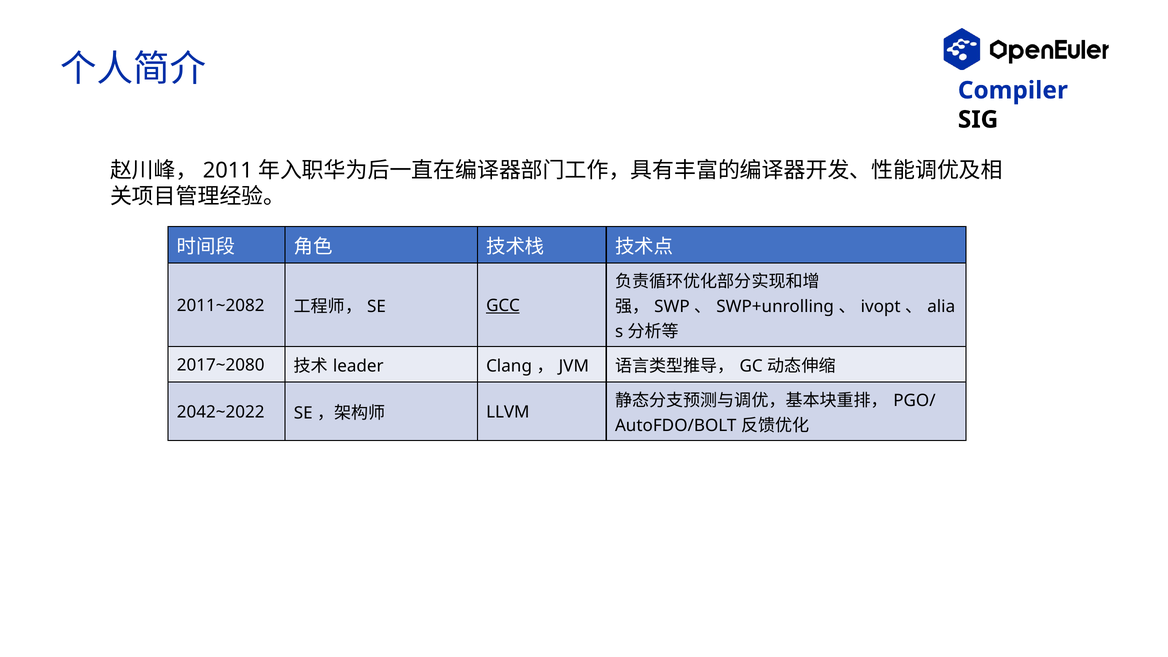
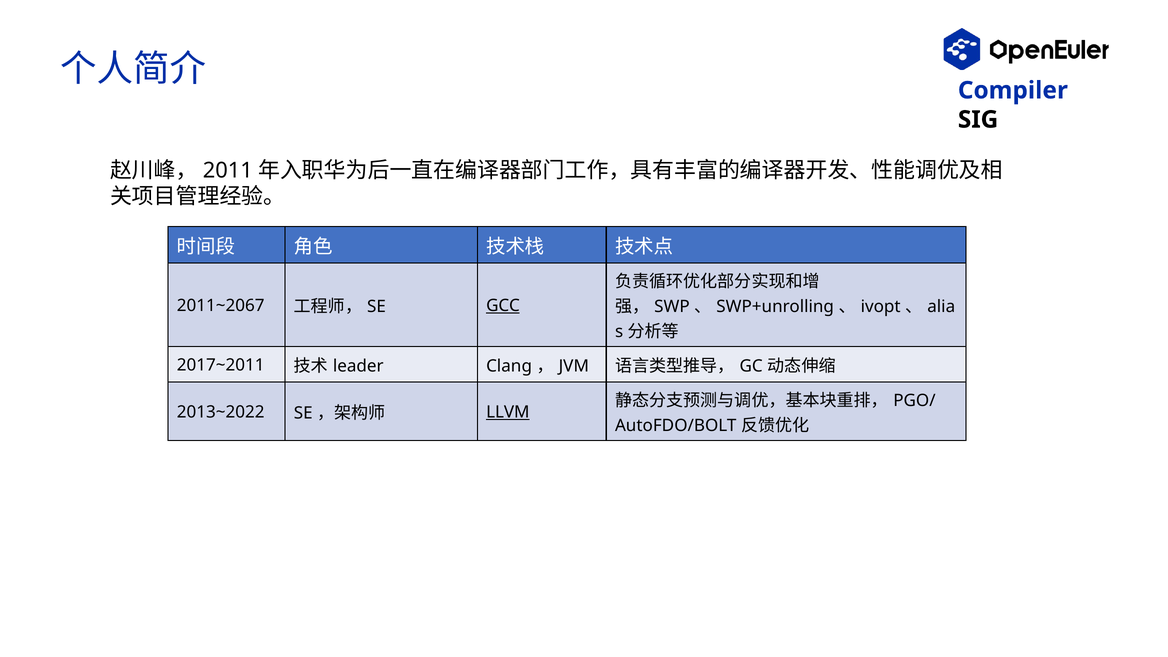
2011~2082: 2011~2082 -> 2011~2067
2017~2080: 2017~2080 -> 2017~2011
2042~2022: 2042~2022 -> 2013~2022
LLVM underline: none -> present
